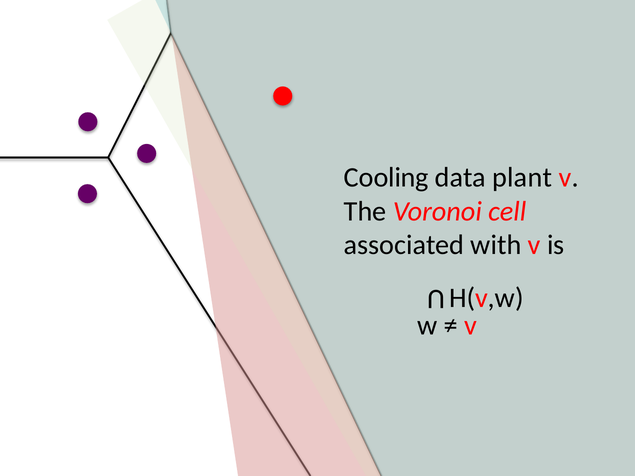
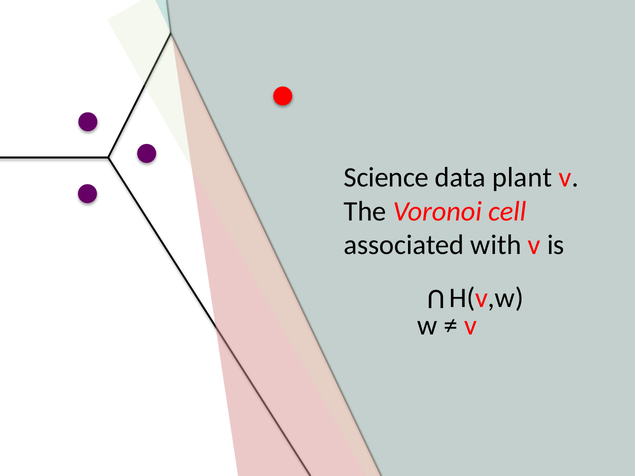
Cooling: Cooling -> Science
